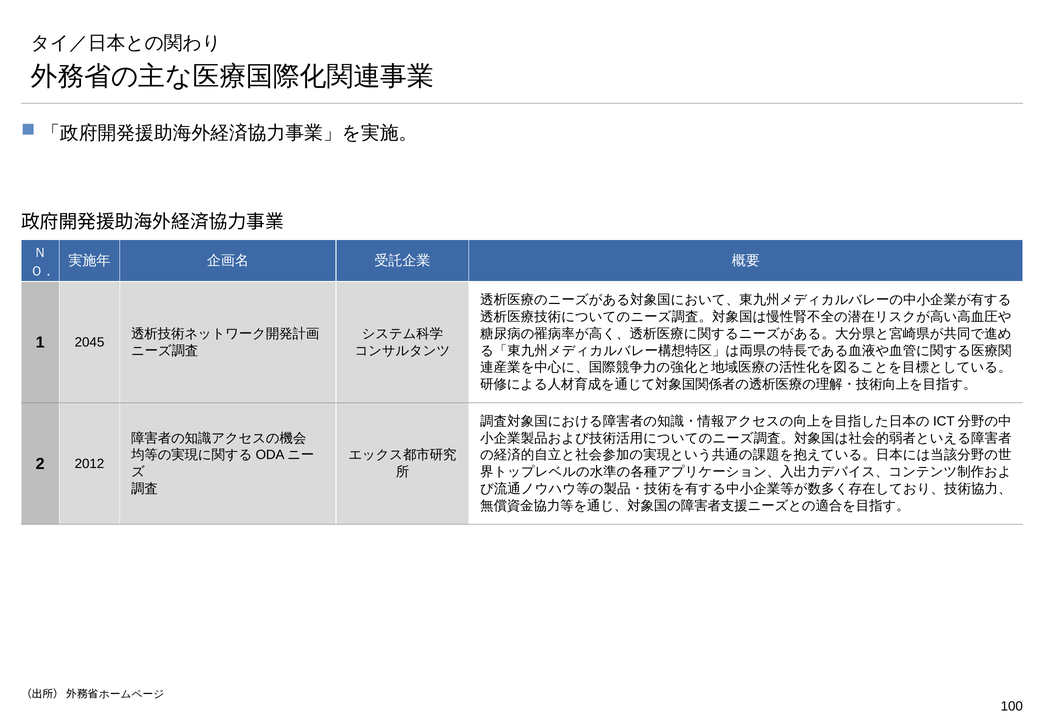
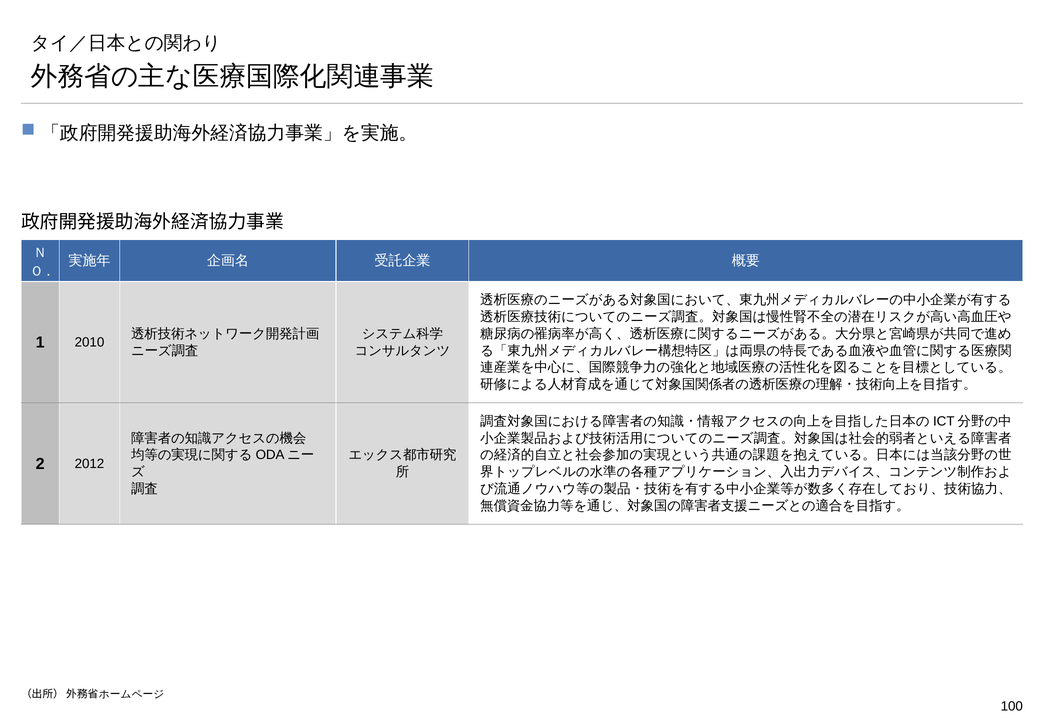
2045: 2045 -> 2010
